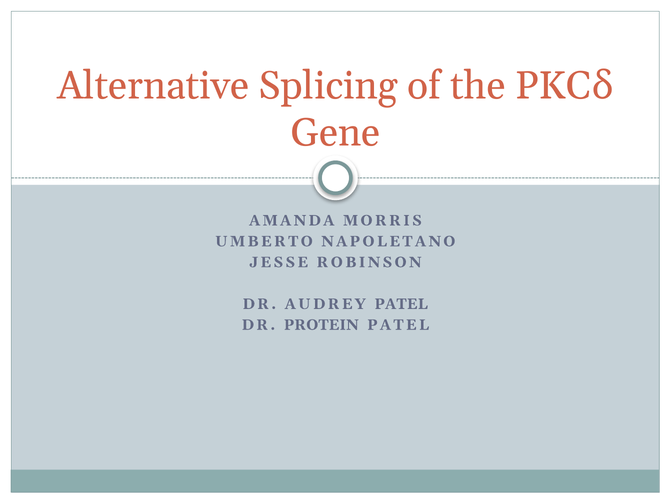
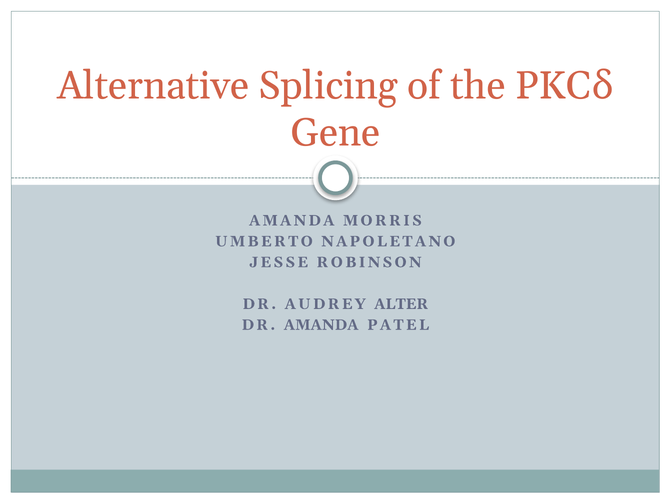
AUDREY PATEL: PATEL -> ALTER
DR PROTEIN: PROTEIN -> AMANDA
